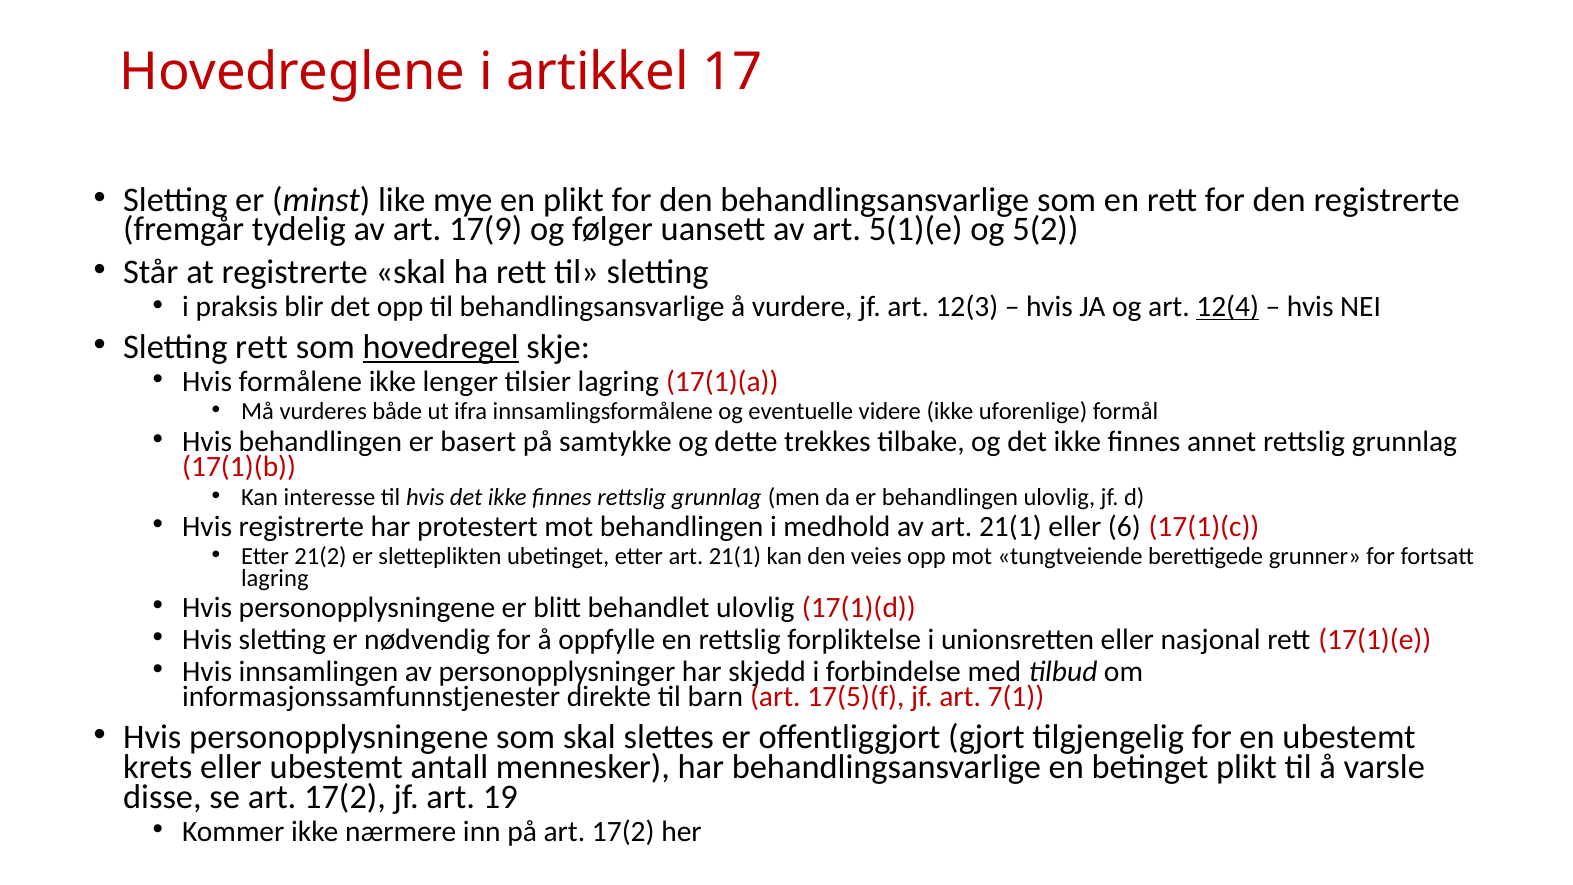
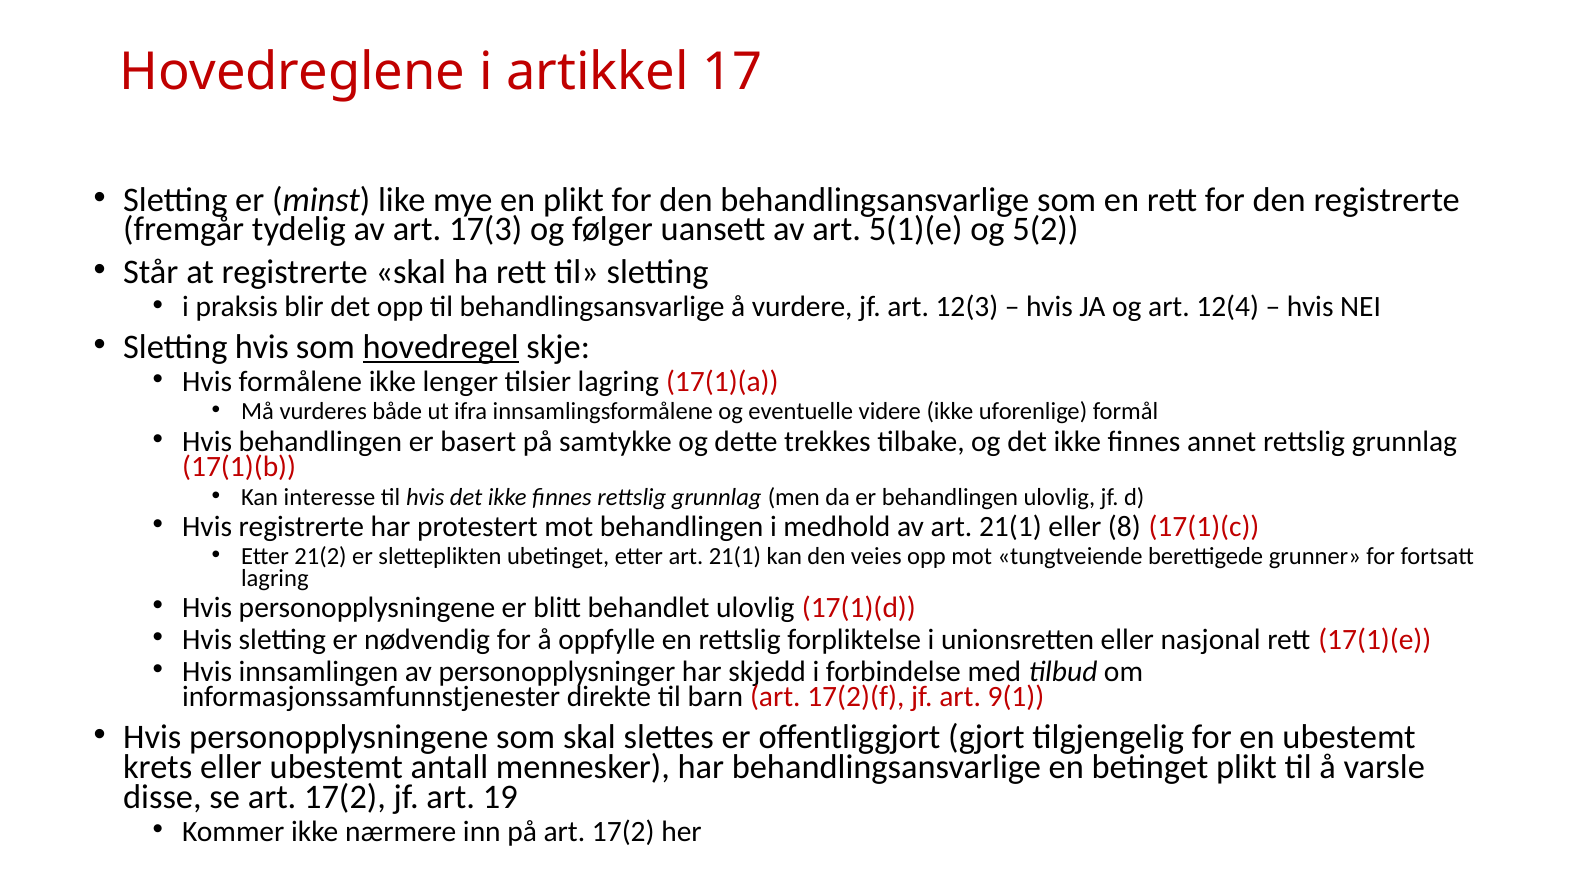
17(9: 17(9 -> 17(3
12(4 underline: present -> none
Sletting rett: rett -> hvis
6: 6 -> 8
17(5)(f: 17(5)(f -> 17(2)(f
7(1: 7(1 -> 9(1
